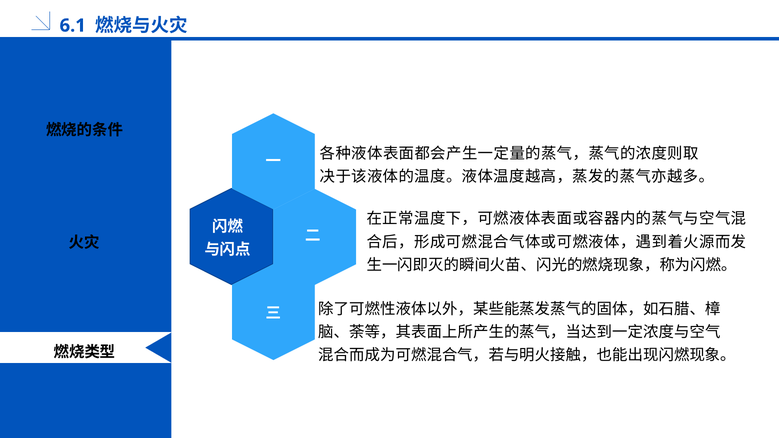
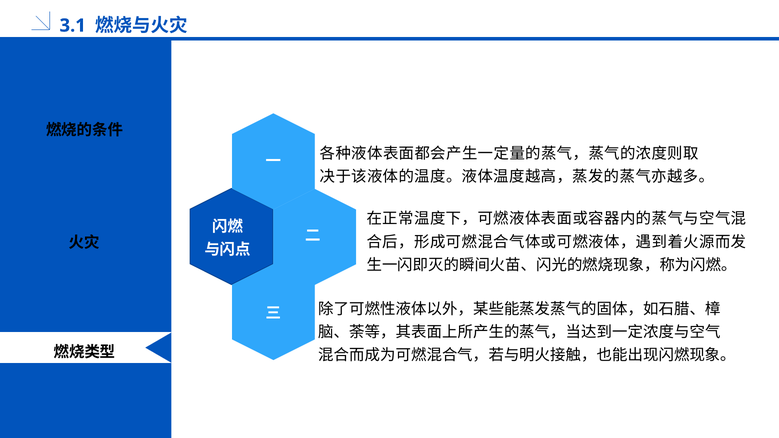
6.1: 6.1 -> 3.1
